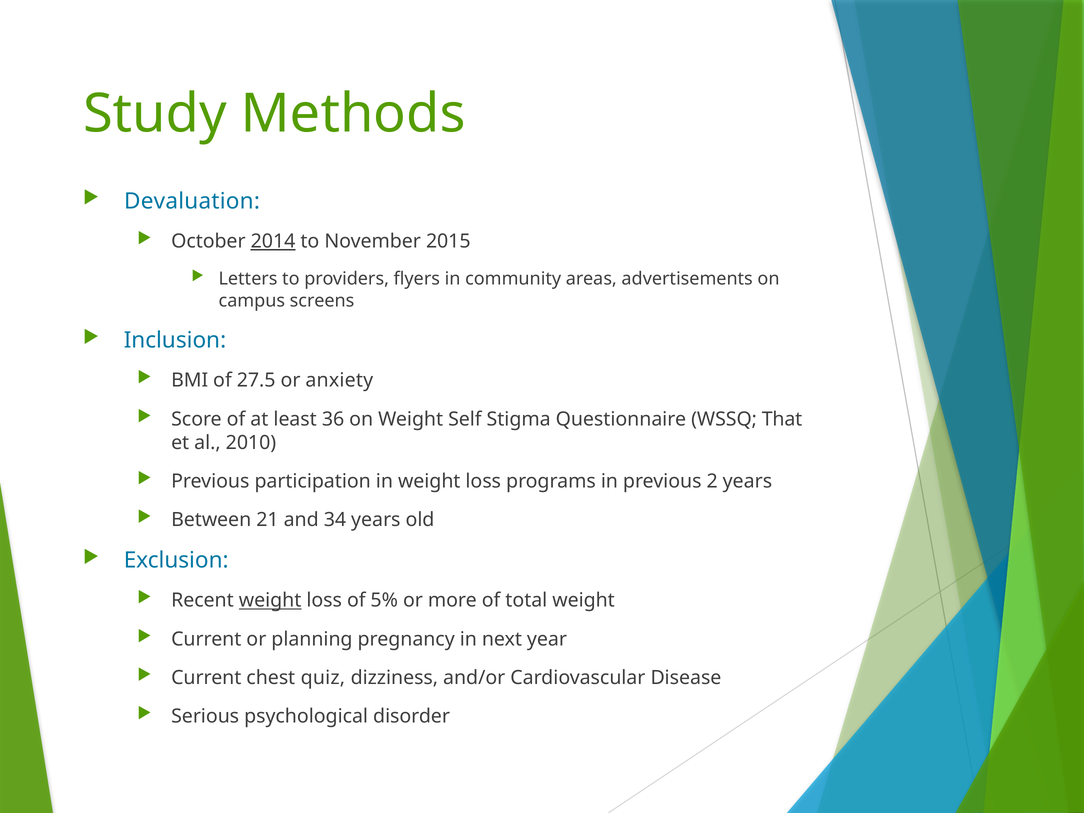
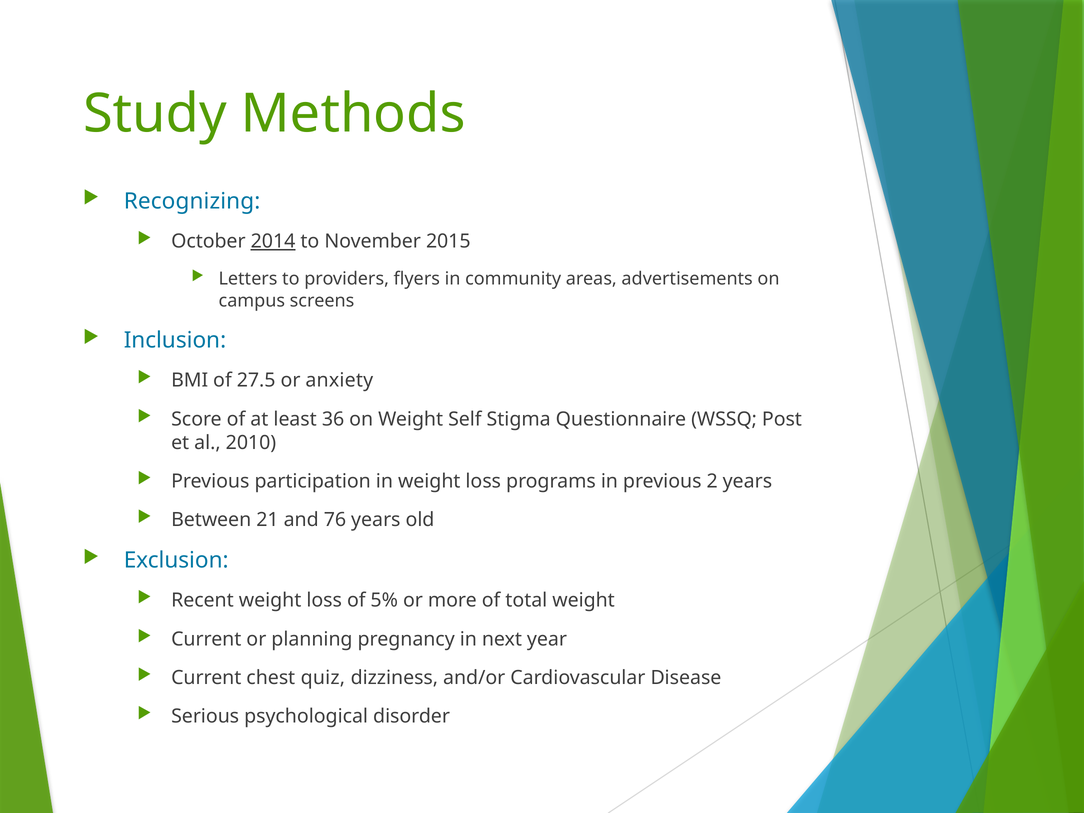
Devaluation: Devaluation -> Recognizing
That: That -> Post
34: 34 -> 76
weight at (270, 601) underline: present -> none
